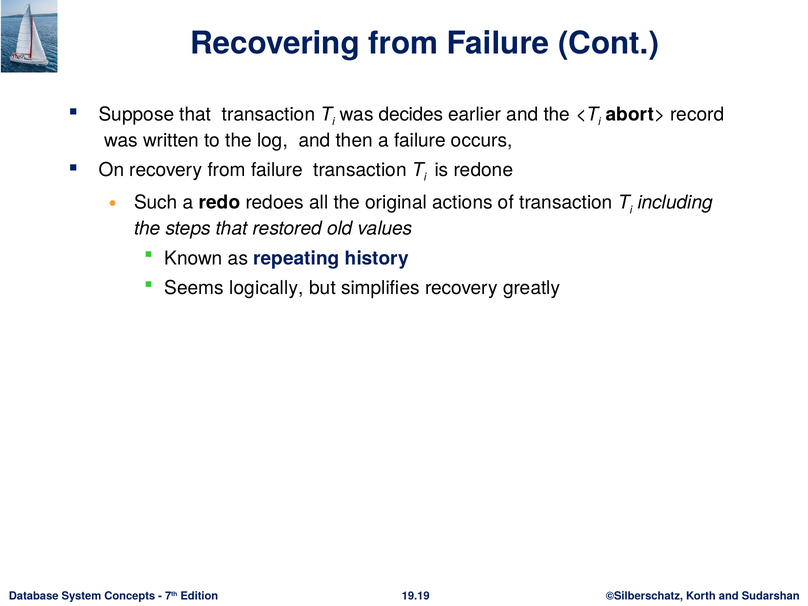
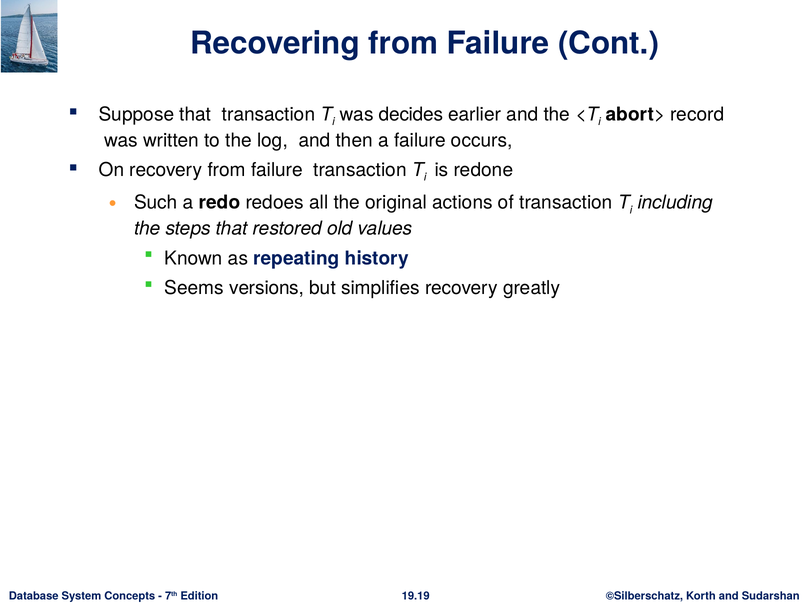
logically: logically -> versions
